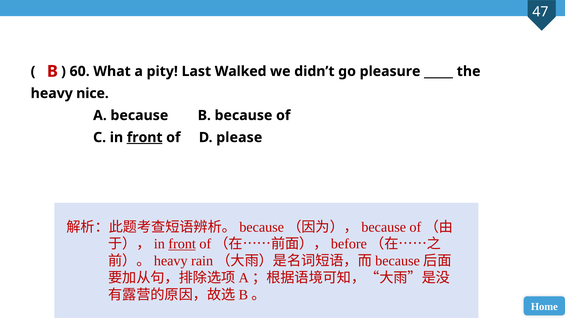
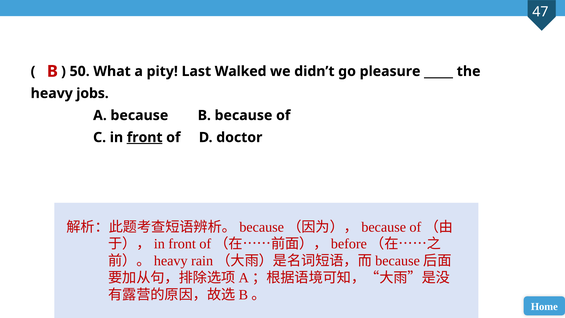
60: 60 -> 50
nice: nice -> jobs
please: please -> doctor
front at (182, 244) underline: present -> none
